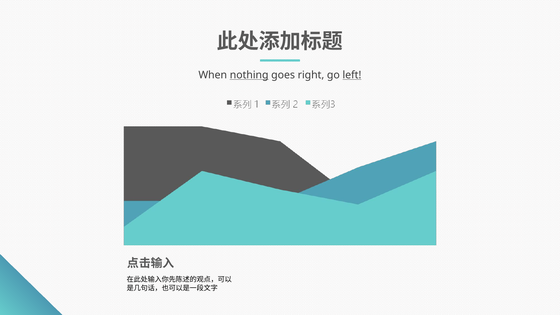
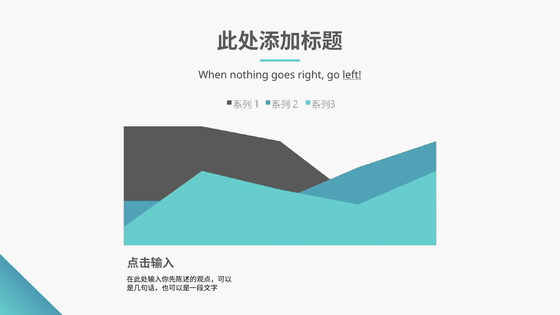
nothing underline: present -> none
